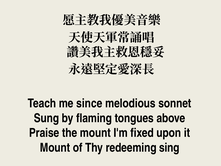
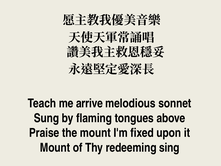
since: since -> arrive
